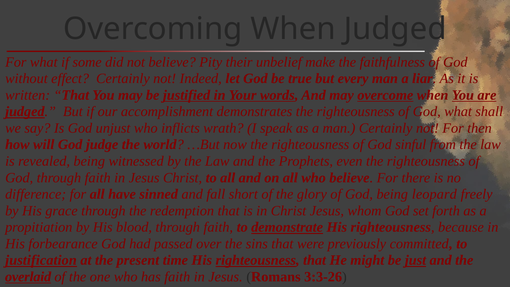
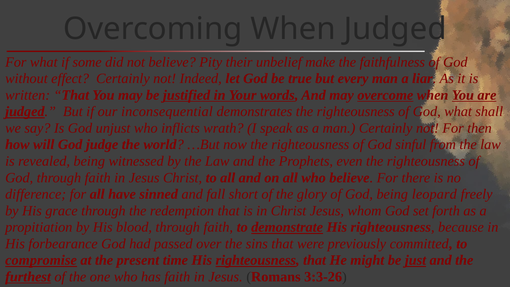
accomplishment: accomplishment -> inconsequential
justification: justification -> compromise
overlaid: overlaid -> furthest
